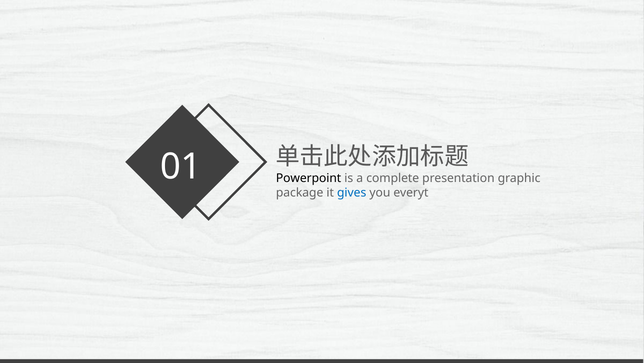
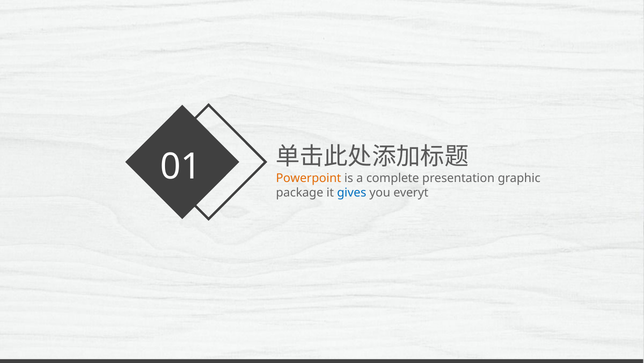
Powerpoint colour: black -> orange
